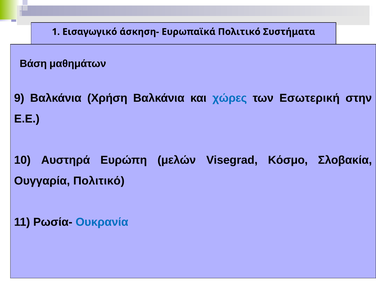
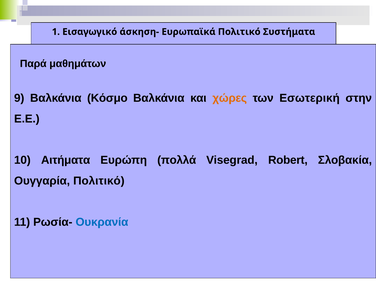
Βάση: Βάση -> Παρά
Χρήση: Χρήση -> Κόσμο
χώρες colour: blue -> orange
Αυστηρά: Αυστηρά -> Αιτήματα
μελών: μελών -> πολλά
Κόσμο: Κόσμο -> Robert
